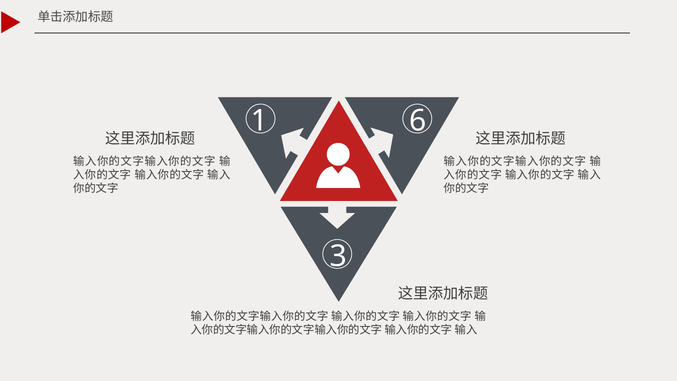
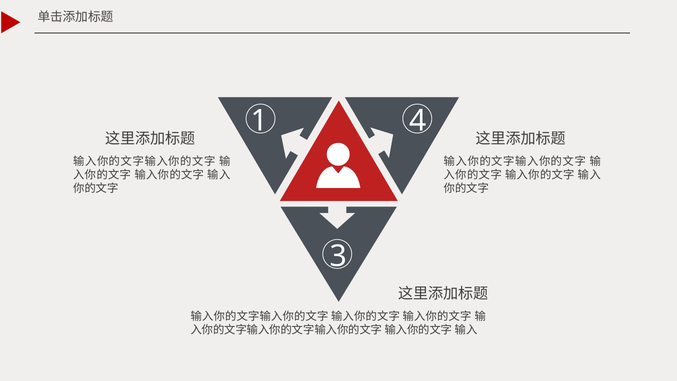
6: 6 -> 4
